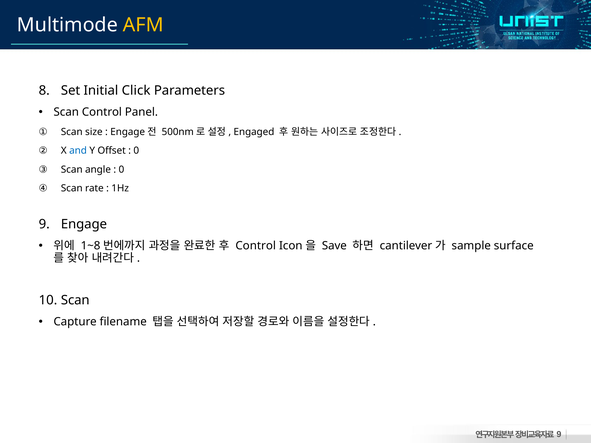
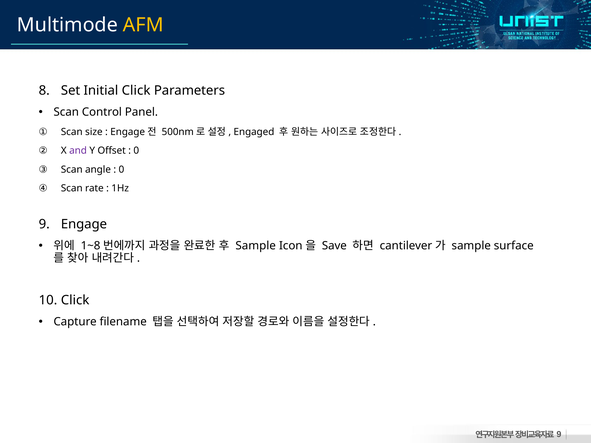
and colour: blue -> purple
Control at (256, 246): Control -> Sample
Scan at (75, 300): Scan -> Click
